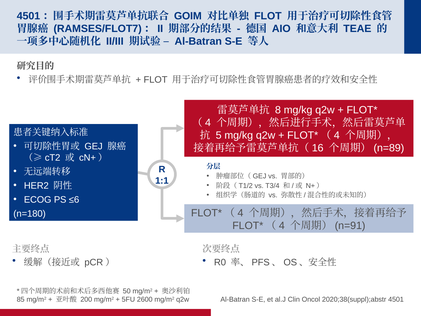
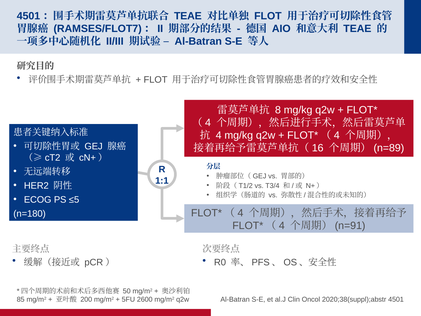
GOIM at (188, 16): GOIM -> TEAE
5: 5 -> 4
≤6: ≤6 -> ≤5
